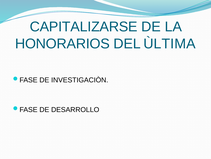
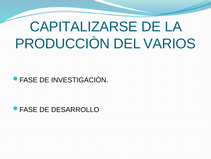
HONORARIOS: HONORARIOS -> PRODUCCIÒN
ÙLTIMA: ÙLTIMA -> VARIOS
